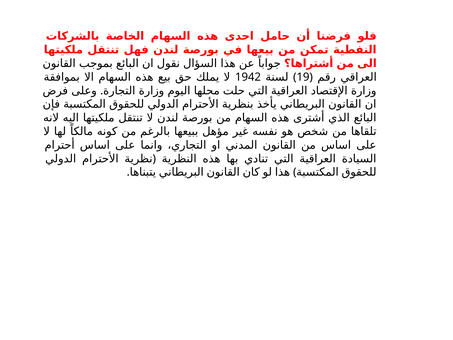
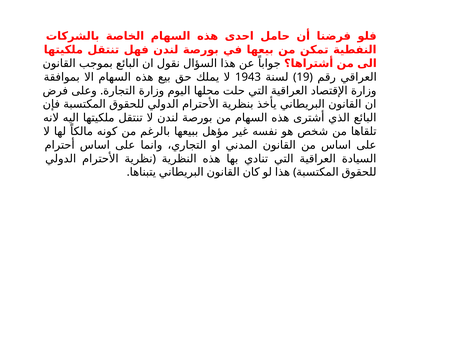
1942: 1942 -> 1943
